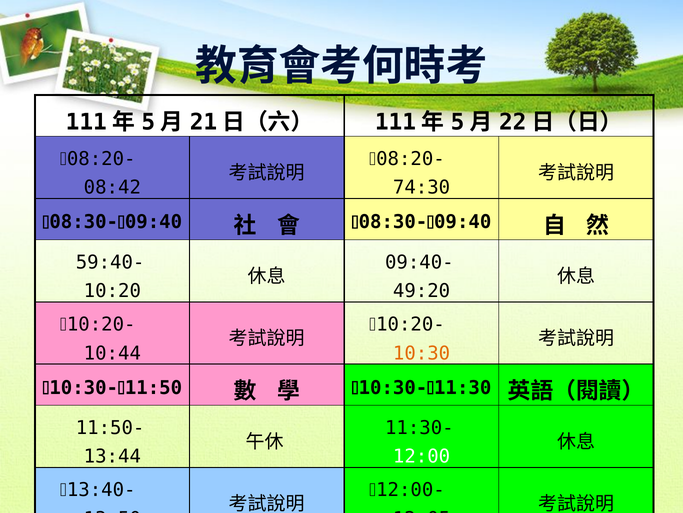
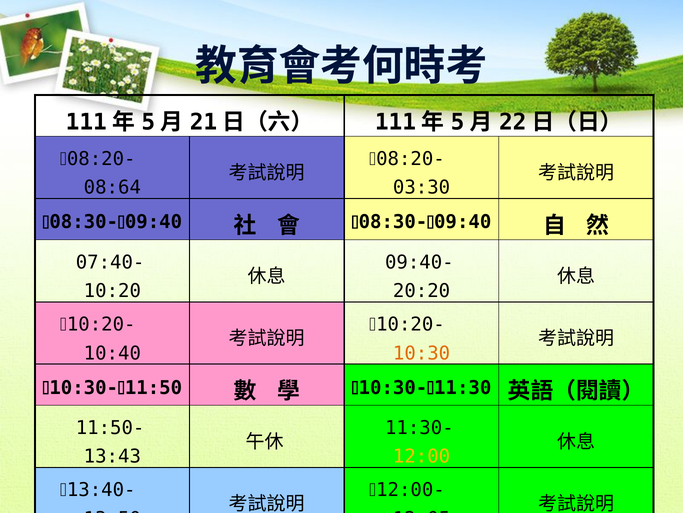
08:42: 08:42 -> 08:64
74:30: 74:30 -> 03:30
59:40-: 59:40- -> 07:40-
49:20: 49:20 -> 20:20
10:44: 10:44 -> 10:40
13:44: 13:44 -> 13:43
12:00 colour: white -> yellow
